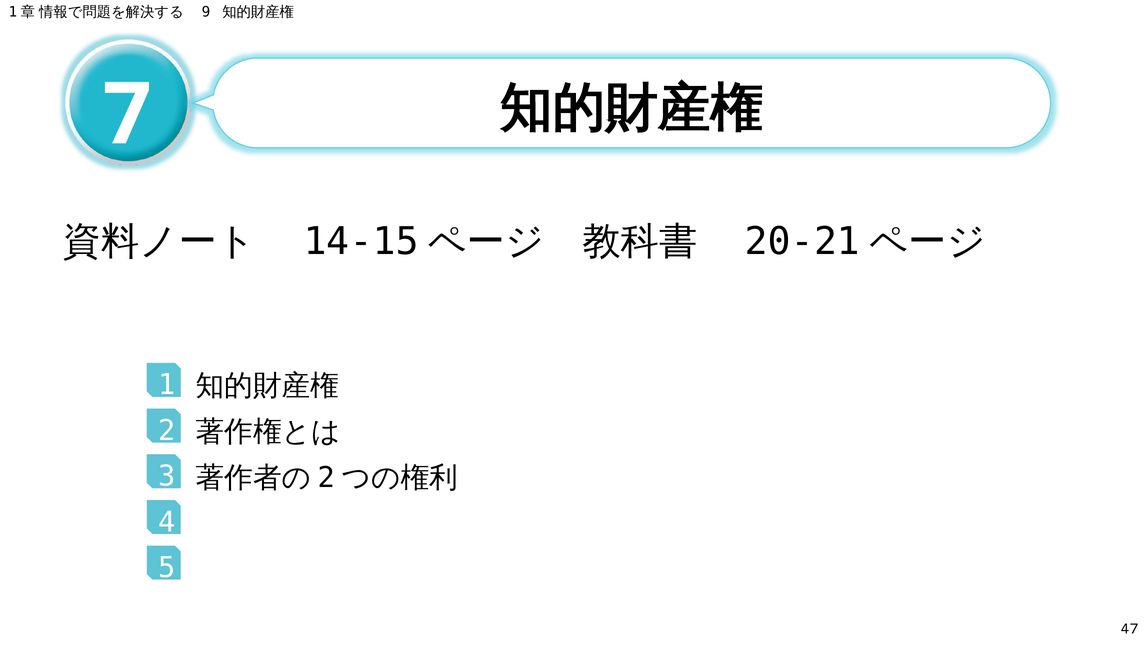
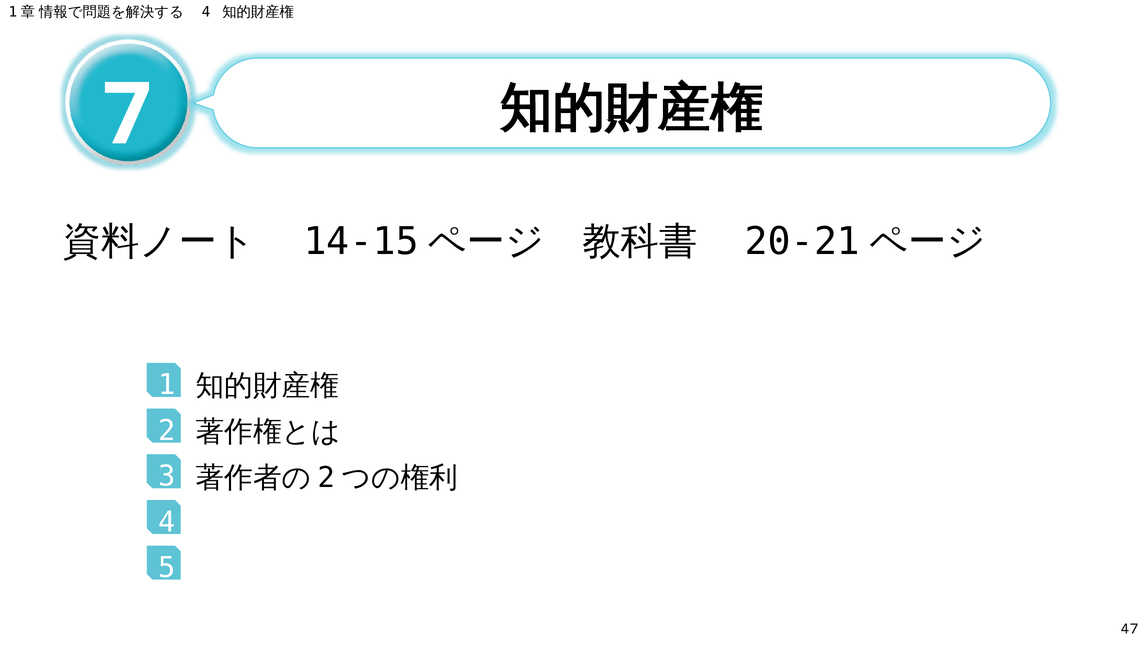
9 at (206, 12): 9 -> 4
